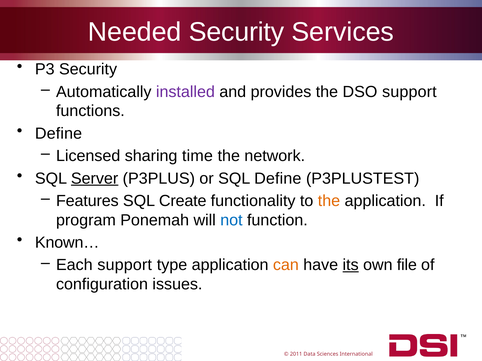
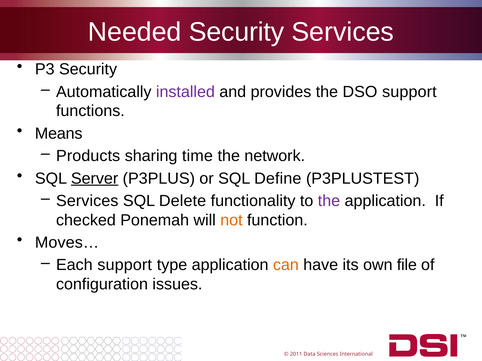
Define at (59, 134): Define -> Means
Licensed: Licensed -> Products
Features at (87, 201): Features -> Services
Create: Create -> Delete
the at (329, 201) colour: orange -> purple
program: program -> checked
not colour: blue -> orange
Known…: Known… -> Moves…
its underline: present -> none
